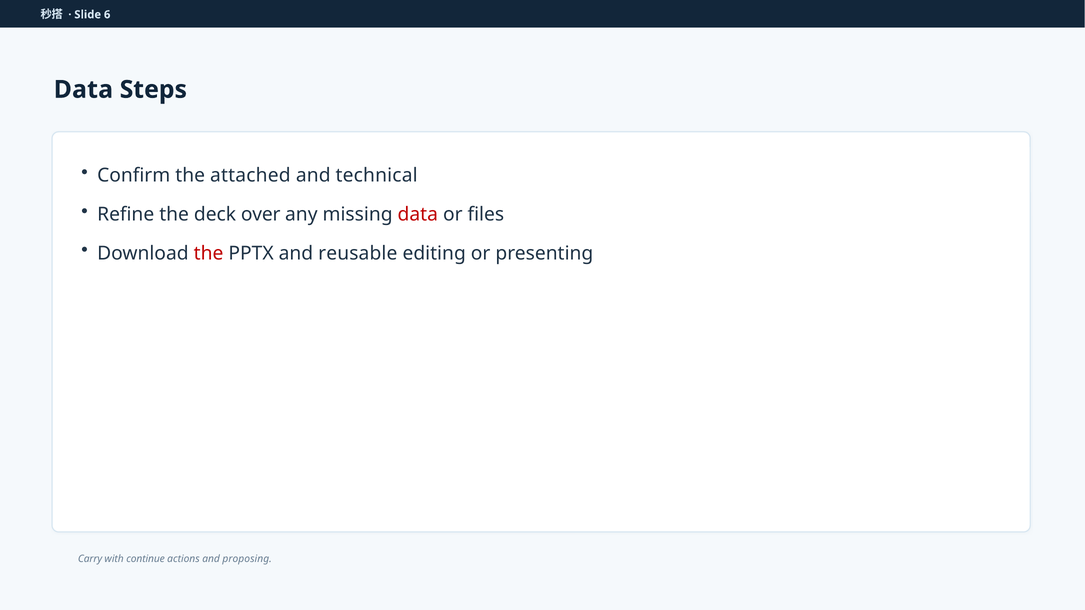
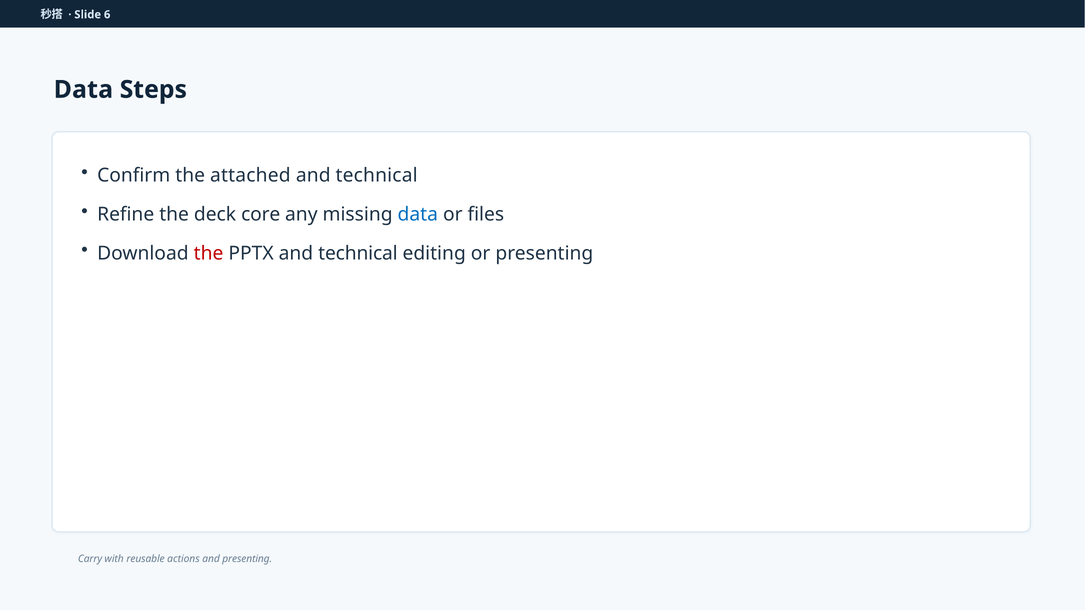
over: over -> core
data at (418, 214) colour: red -> blue
PPTX and reusable: reusable -> technical
continue: continue -> reusable
and proposing: proposing -> presenting
